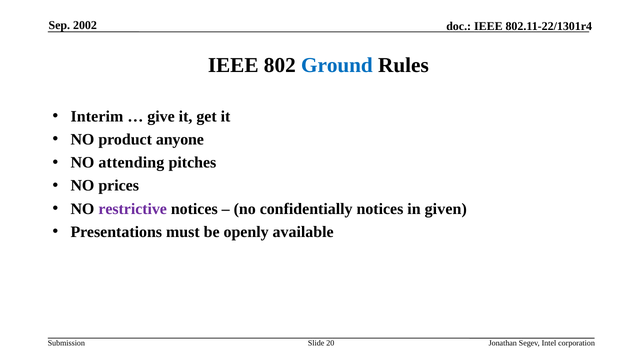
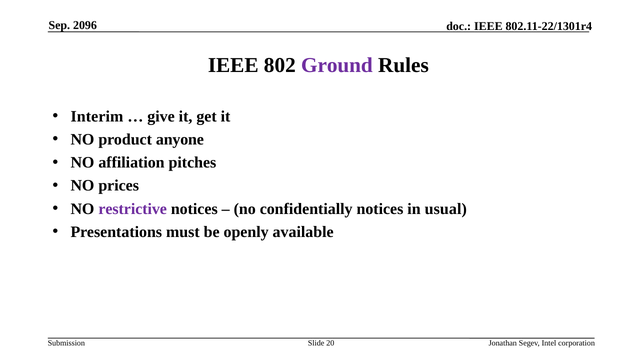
2002: 2002 -> 2096
Ground colour: blue -> purple
attending: attending -> affiliation
given: given -> usual
